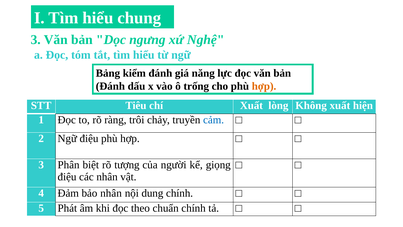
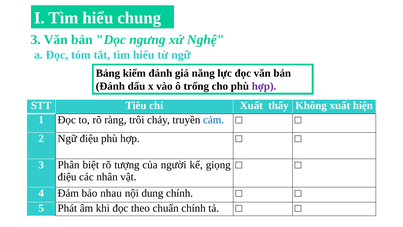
hợp at (264, 86) colour: orange -> purple
lòng: lòng -> thấy
bảo nhân: nhân -> nhau
